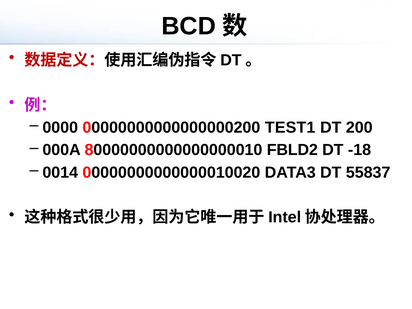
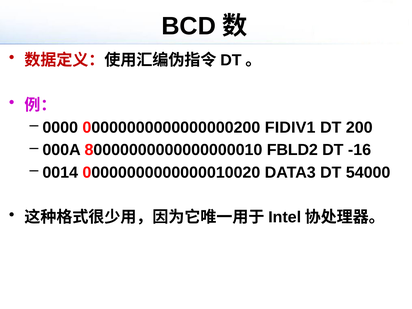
TEST1: TEST1 -> FIDIV1
-18: -18 -> -16
55837: 55837 -> 54000
